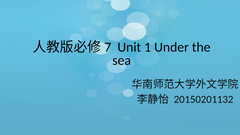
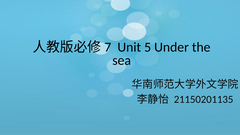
1: 1 -> 5
20150201132: 20150201132 -> 21150201135
